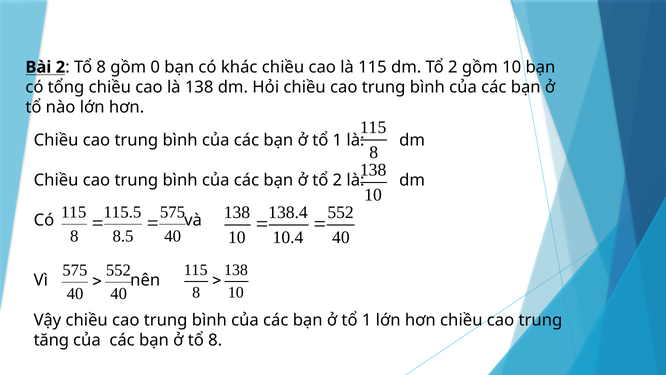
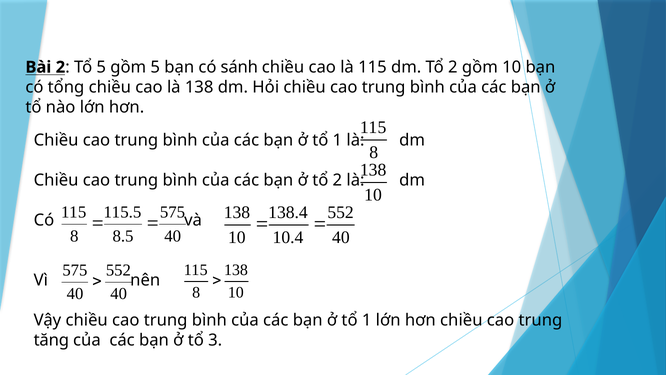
8 at (101, 67): 8 -> 5
gồm 0: 0 -> 5
khác: khác -> sánh
ở tổ 8: 8 -> 3
